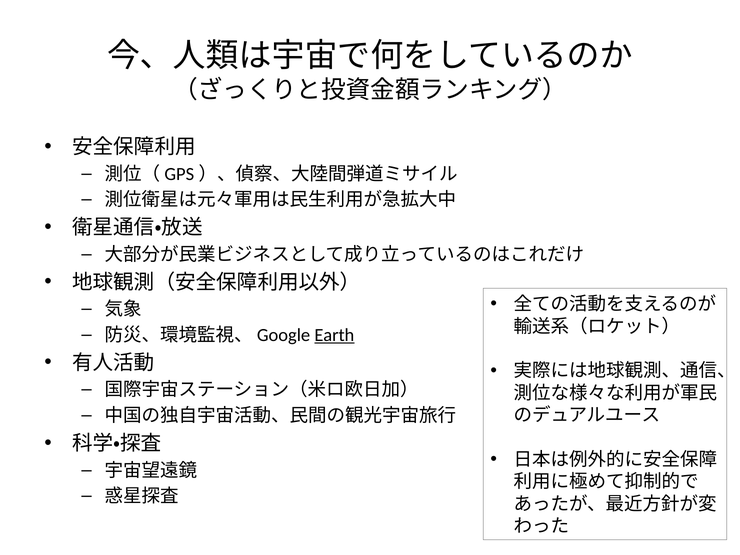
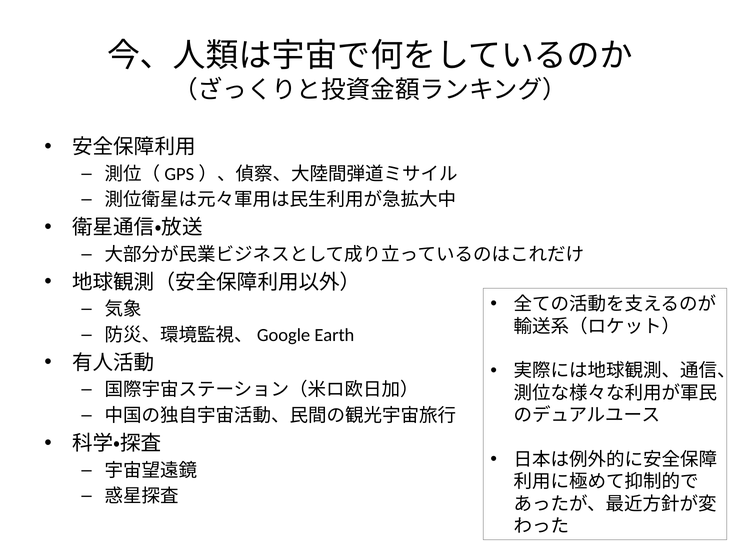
Earth underline: present -> none
